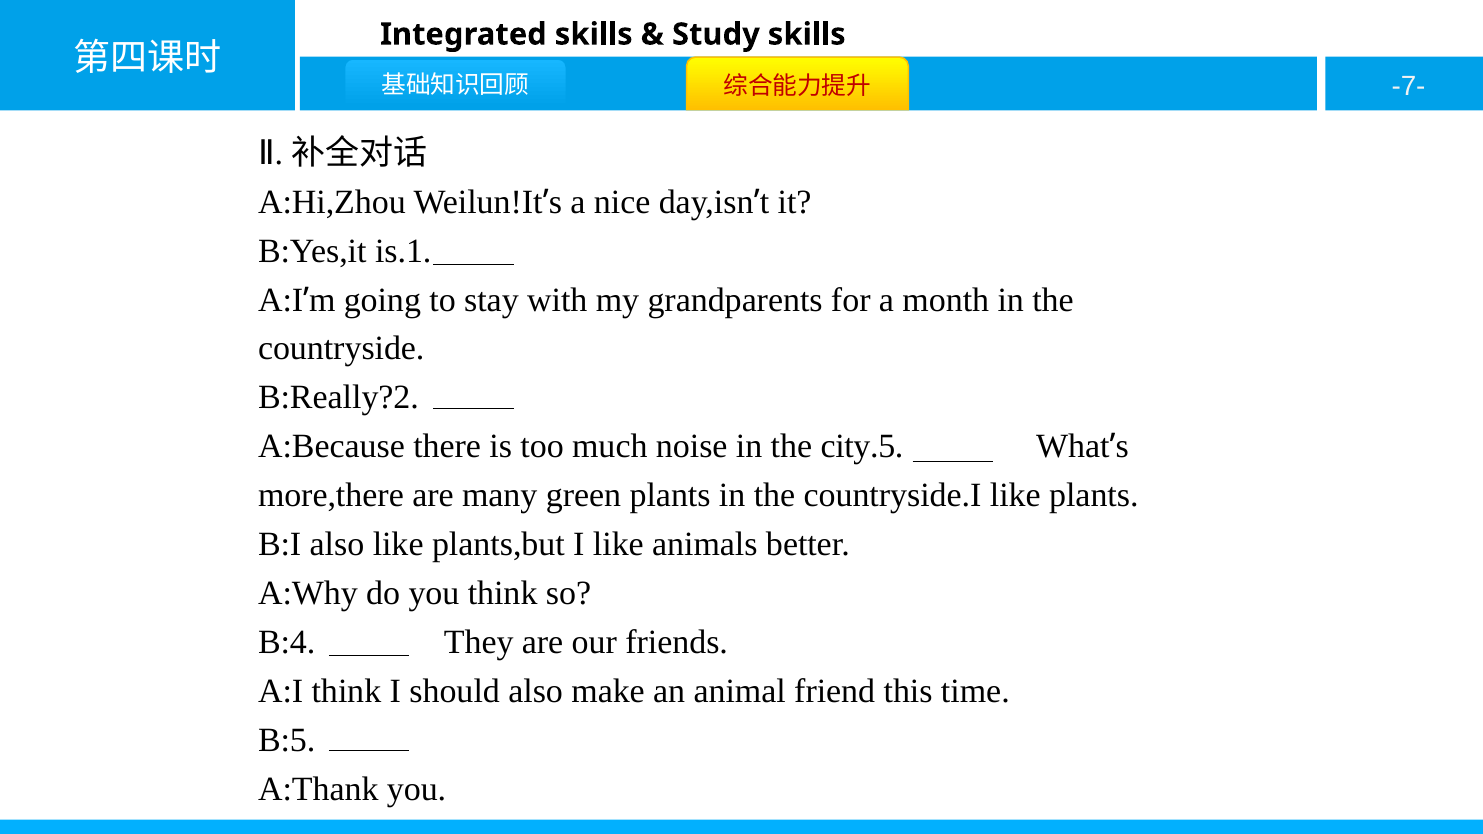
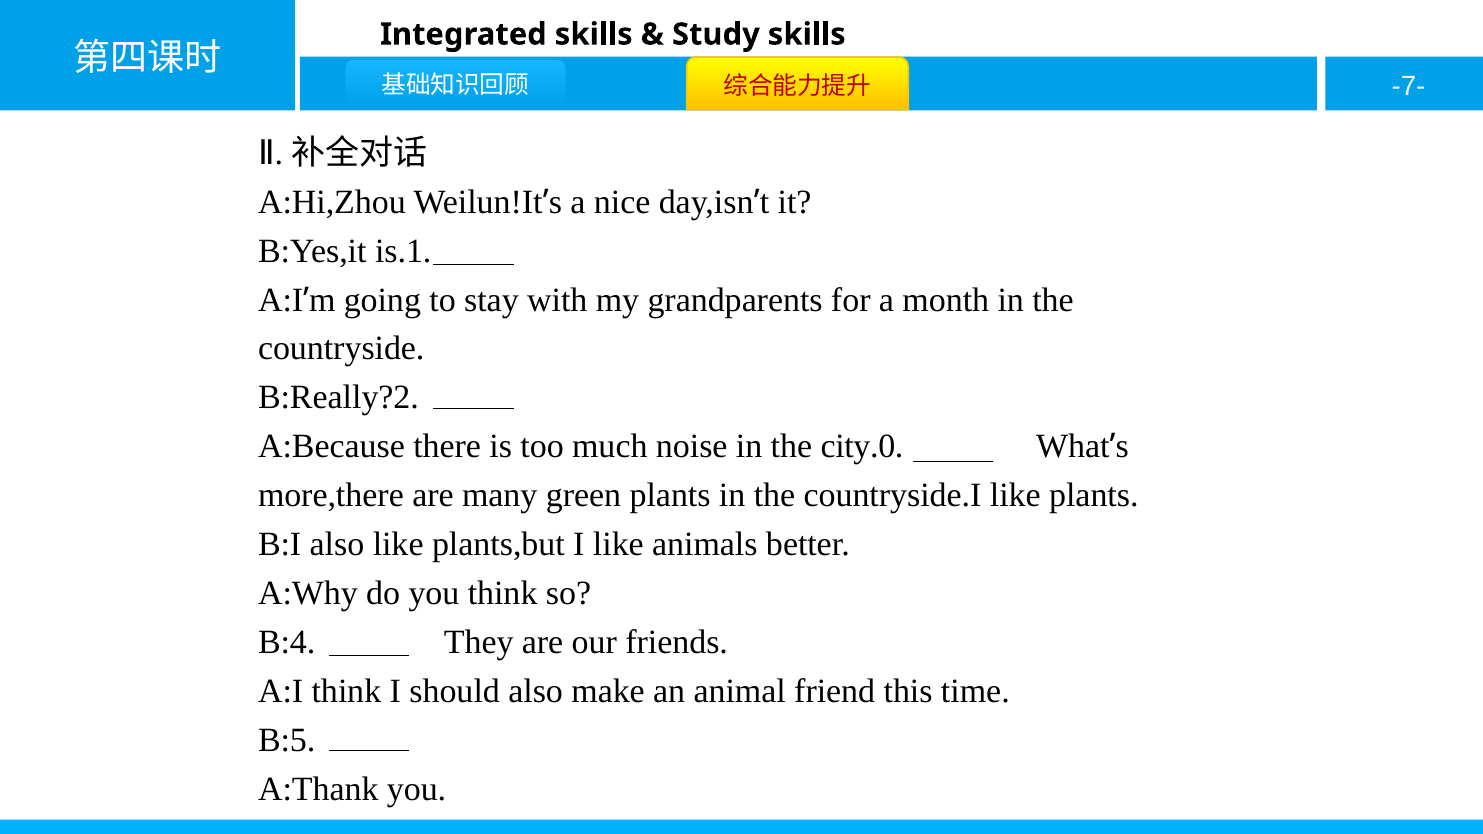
city.5: city.5 -> city.0
